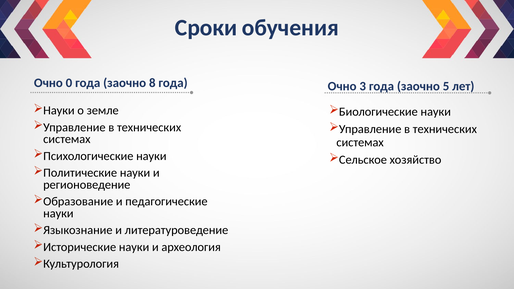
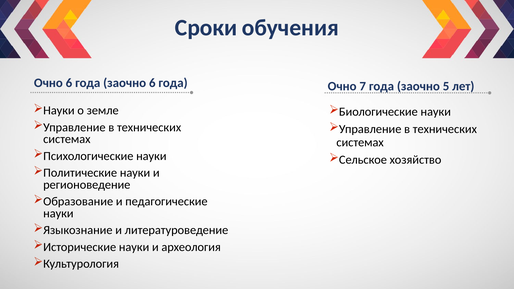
Очно 0: 0 -> 6
заочно 8: 8 -> 6
3: 3 -> 7
